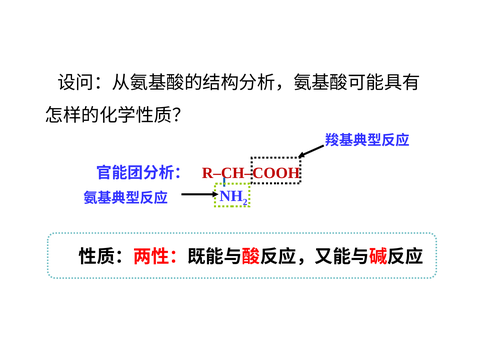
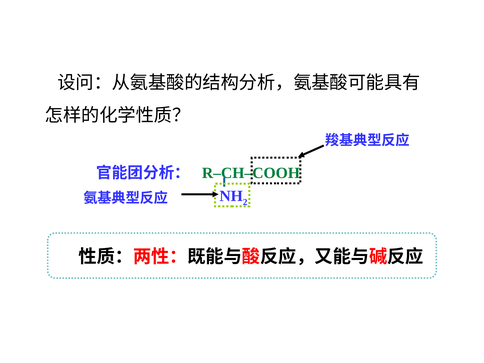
R–CH–COOH colour: red -> green
